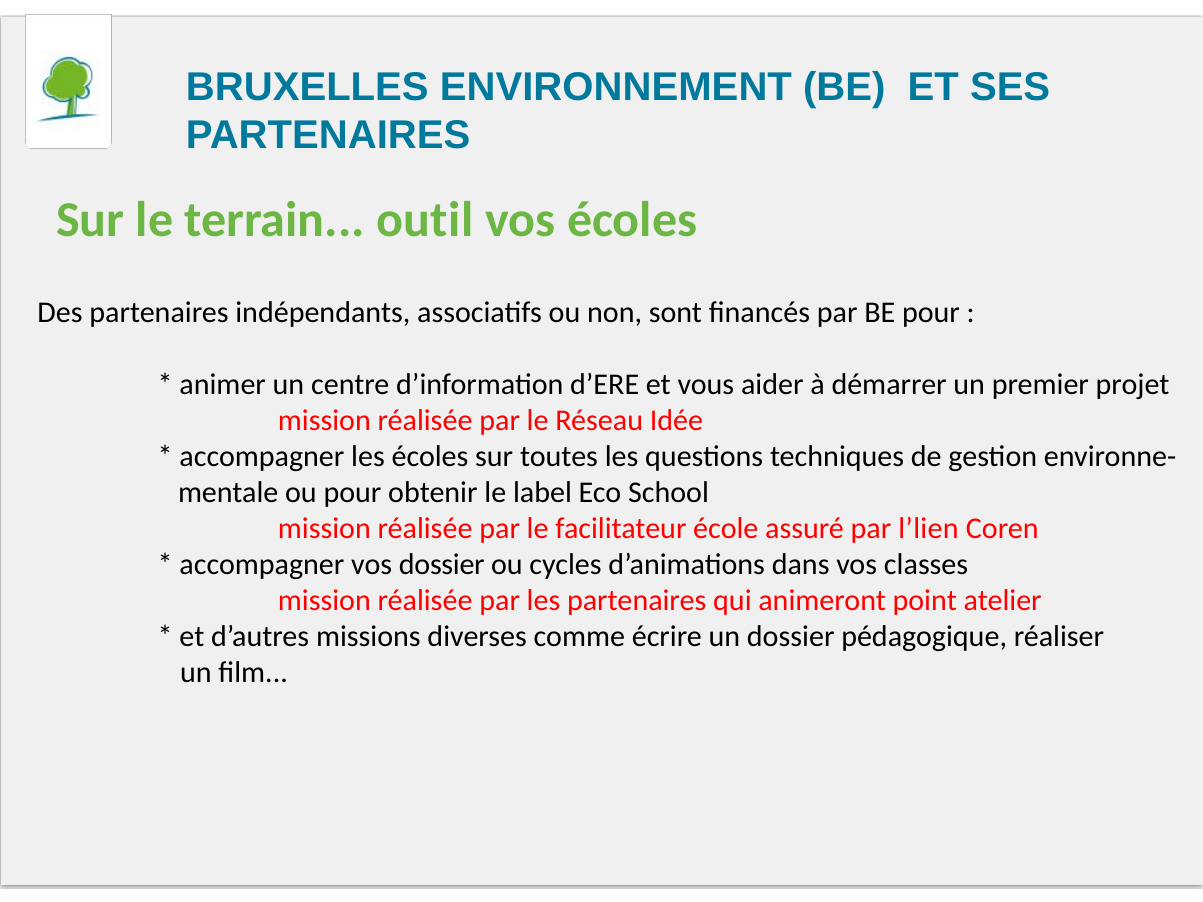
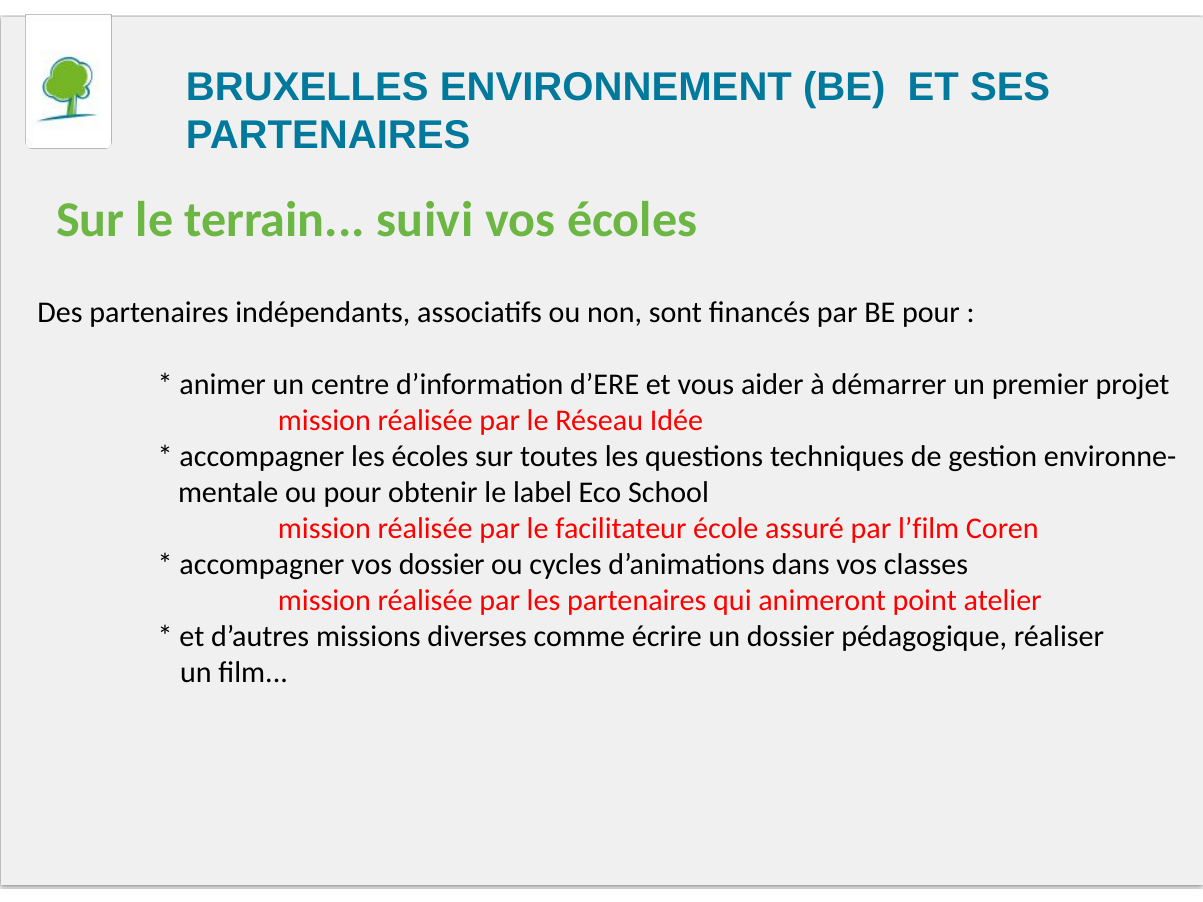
outil: outil -> suivi
l’lien: l’lien -> l’film
